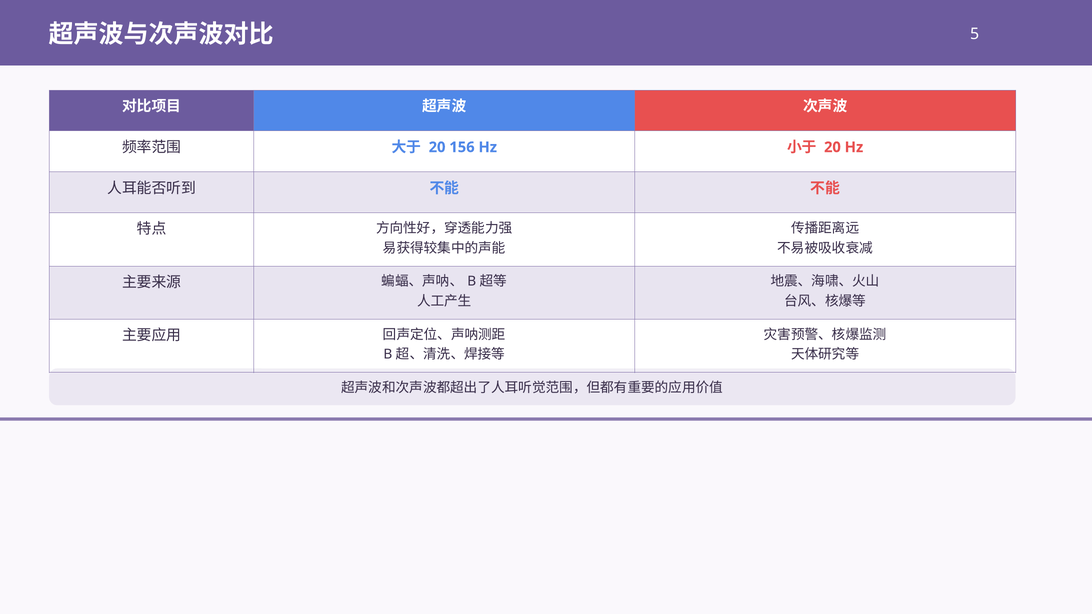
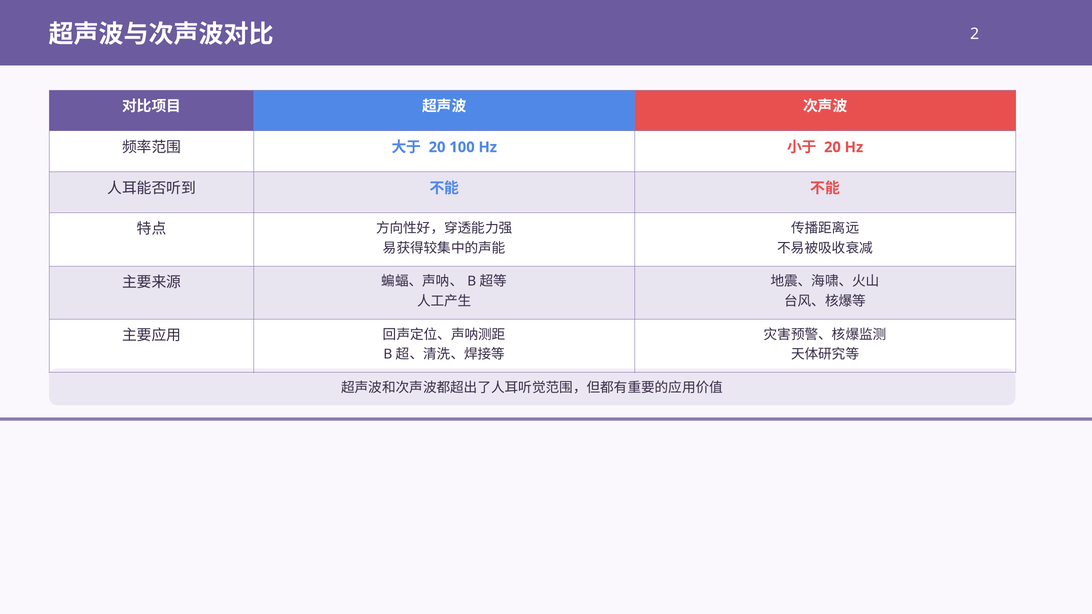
5: 5 -> 2
156: 156 -> 100
